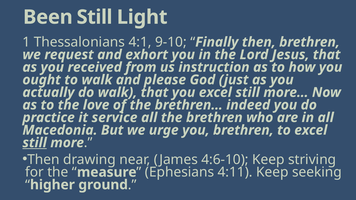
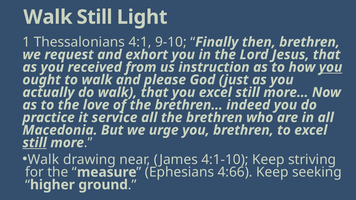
Been at (48, 17): Been -> Walk
you at (331, 67) underline: none -> present
Then at (43, 160): Then -> Walk
4:6-10: 4:6-10 -> 4:1-10
4:11: 4:11 -> 4:66
